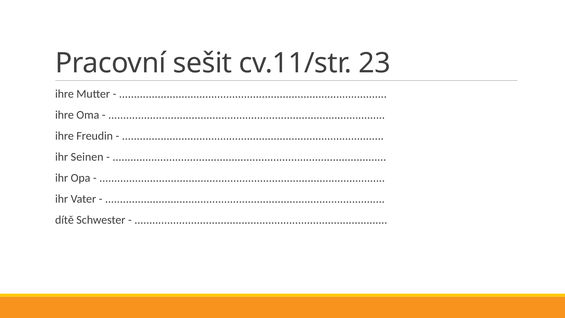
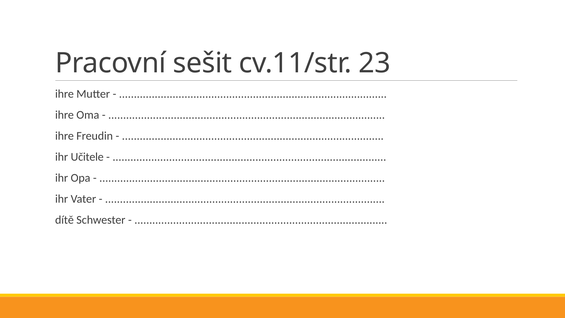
Seinen: Seinen -> Učitele
